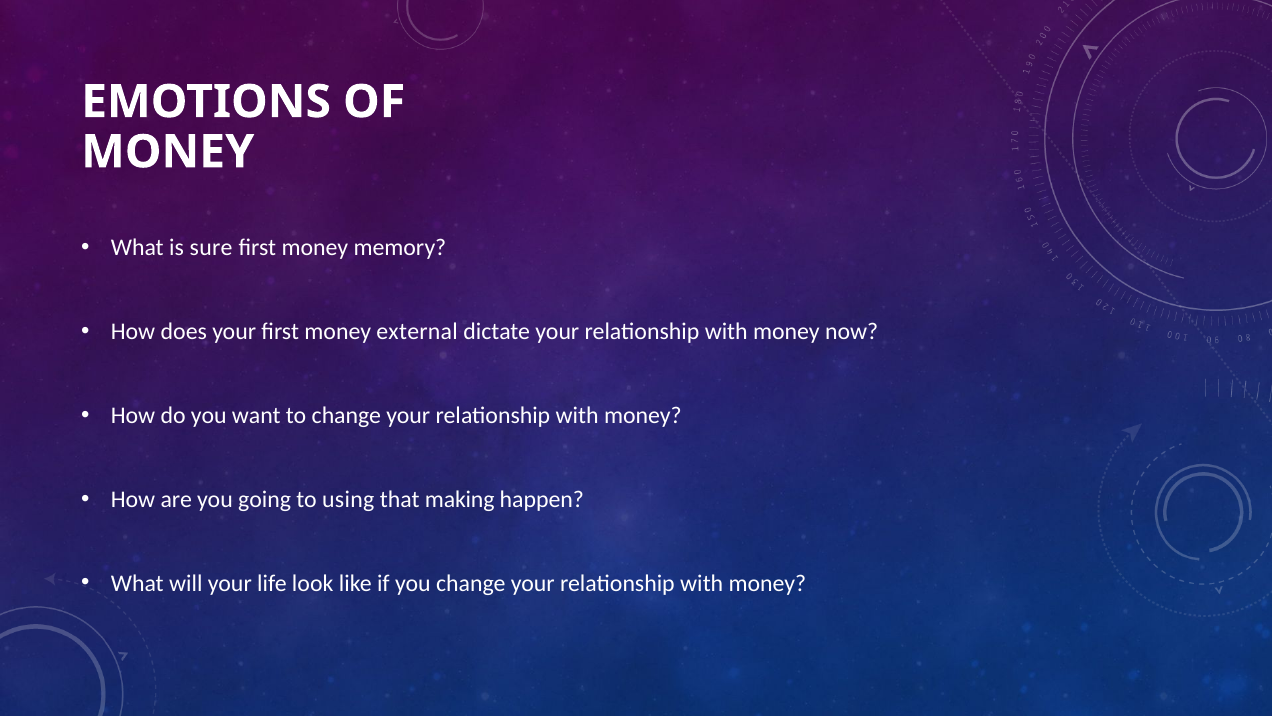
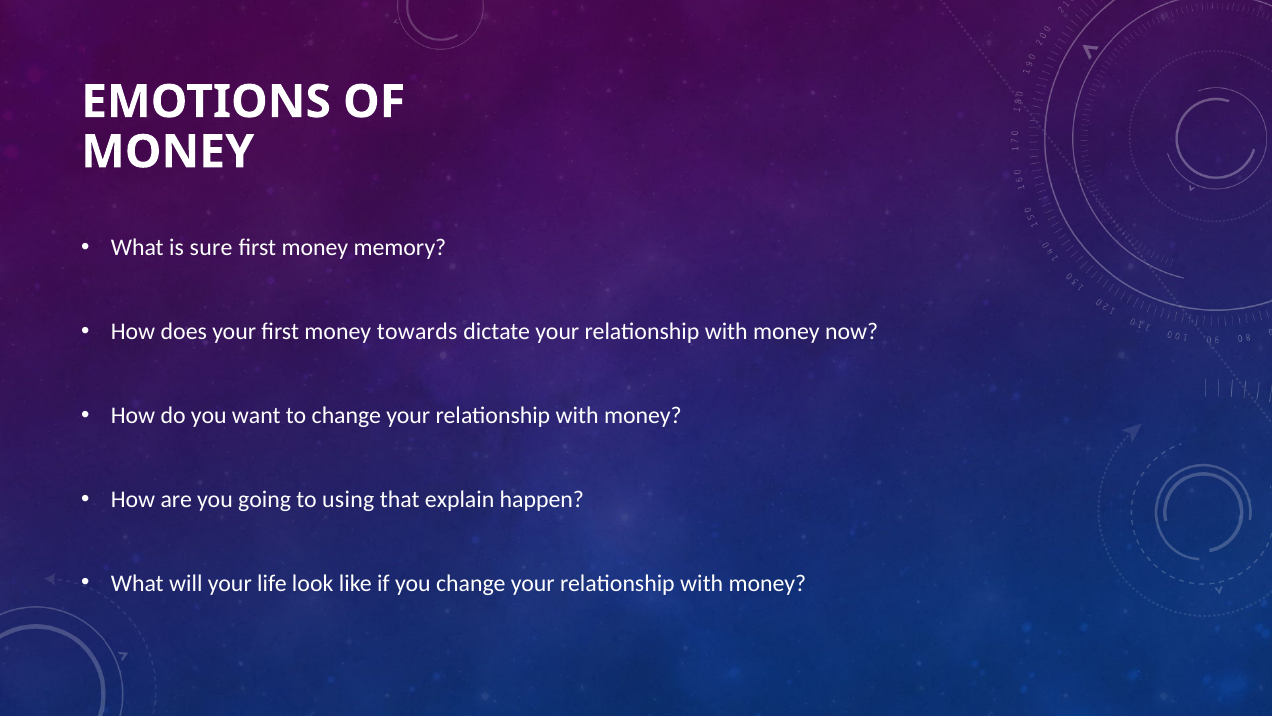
external: external -> towards
making: making -> explain
